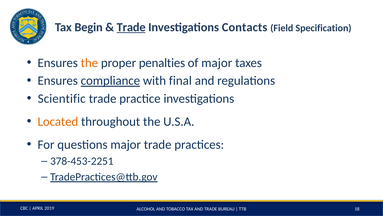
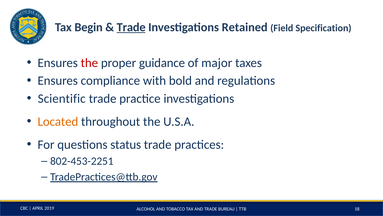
Contacts: Contacts -> Retained
the at (89, 63) colour: orange -> red
penalties: penalties -> guidance
compliance underline: present -> none
final: final -> bold
questions major: major -> status
378-453-2251: 378-453-2251 -> 802-453-2251
